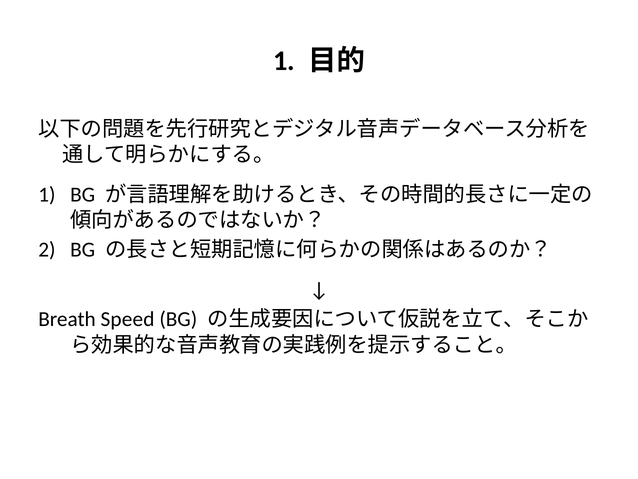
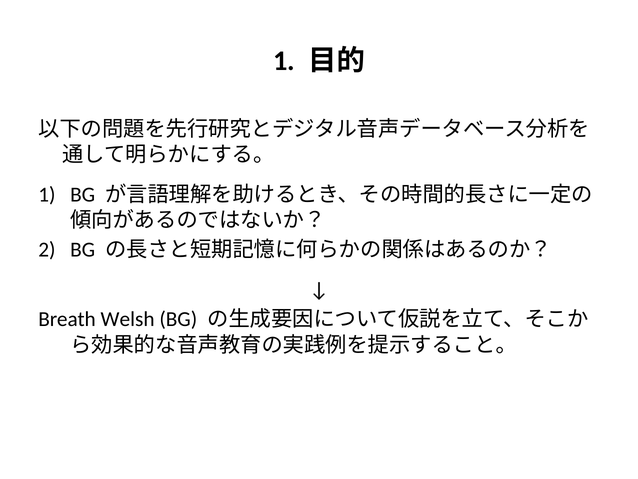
Speed: Speed -> Welsh
